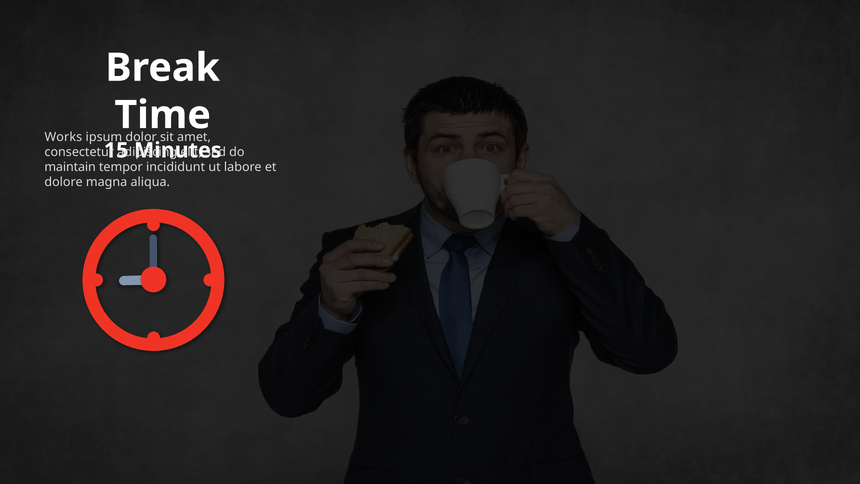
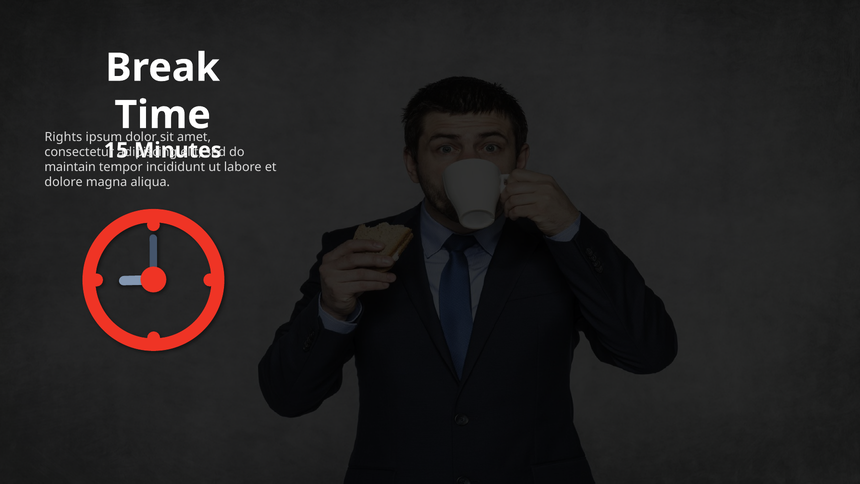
Works: Works -> Rights
